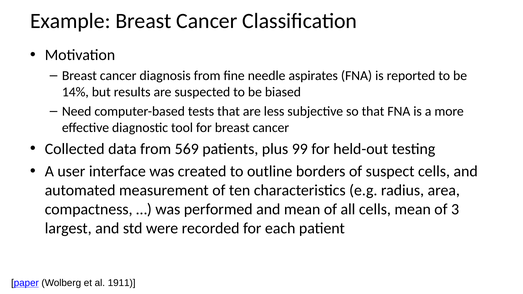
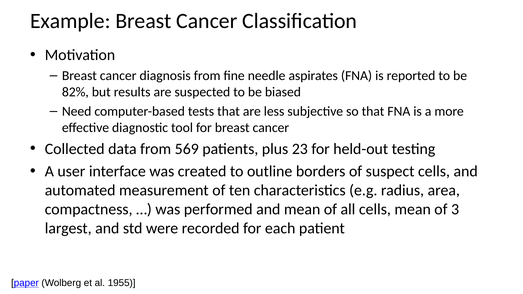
14%: 14% -> 82%
99: 99 -> 23
1911: 1911 -> 1955
